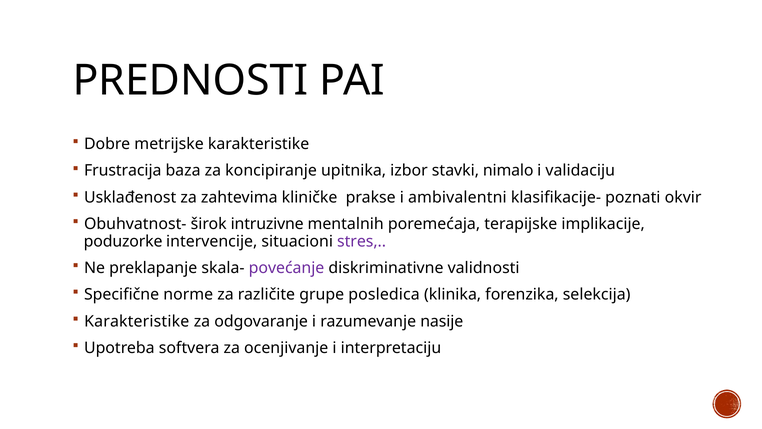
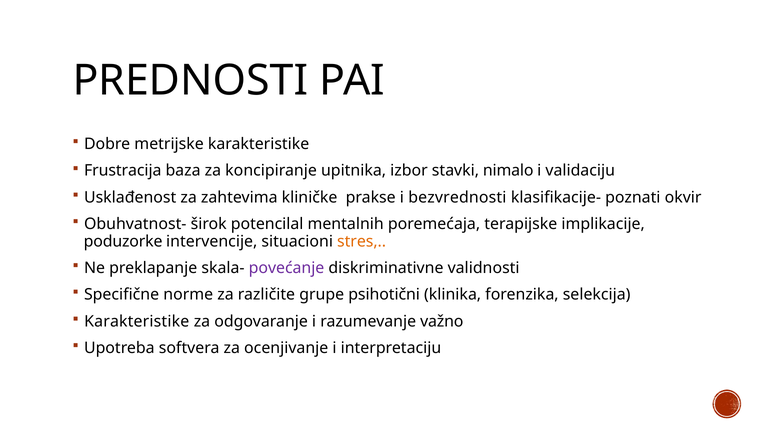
ambivalentni: ambivalentni -> bezvrednosti
intruzivne: intruzivne -> potencilal
stres colour: purple -> orange
posledica: posledica -> psihotični
nasije: nasije -> važno
